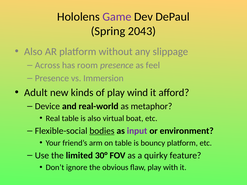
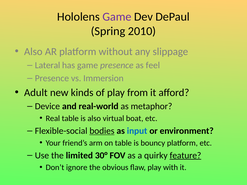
2043: 2043 -> 2010
Across: Across -> Lateral
has room: room -> game
wind: wind -> from
input colour: purple -> blue
feature underline: none -> present
